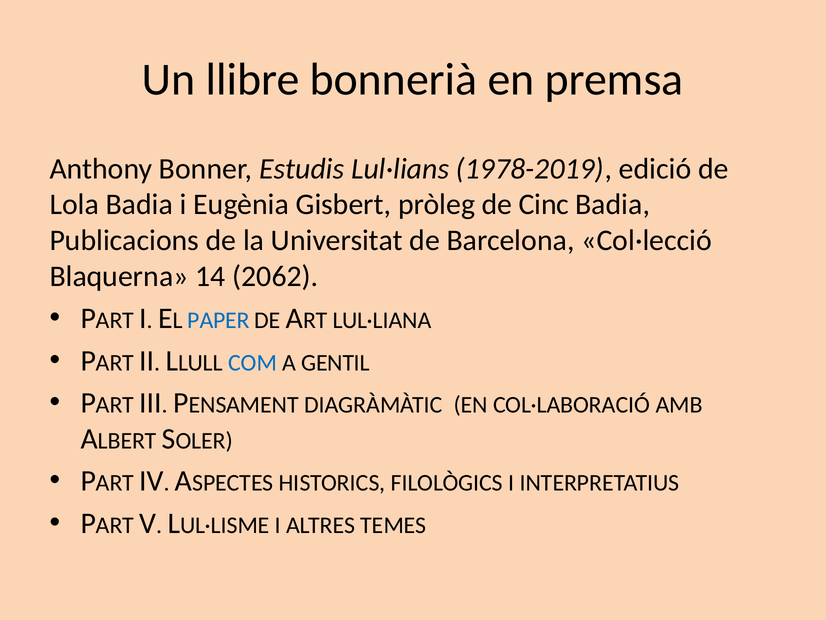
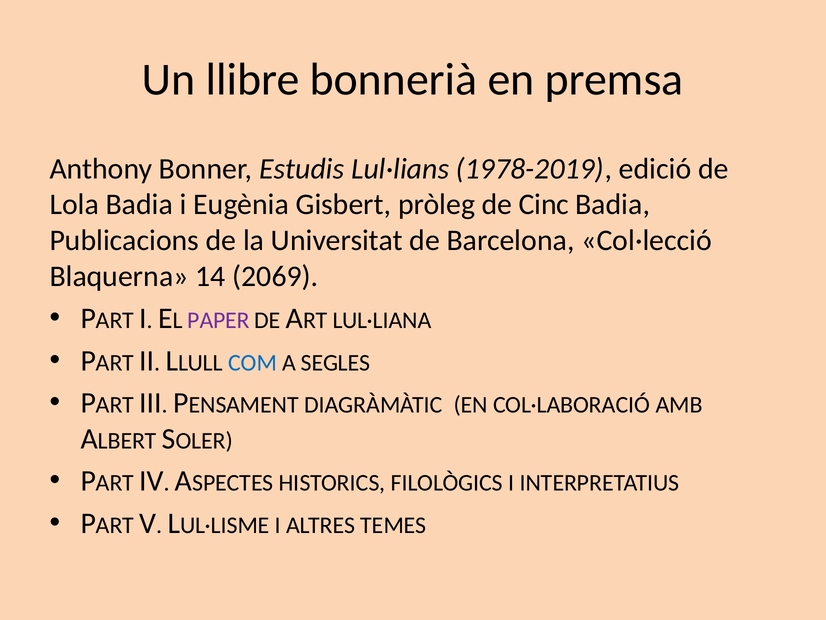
2062: 2062 -> 2069
PAPER colour: blue -> purple
GENTIL: GENTIL -> SEGLES
